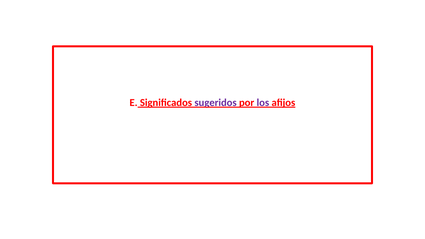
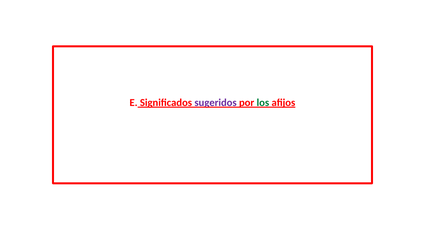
los colour: purple -> green
